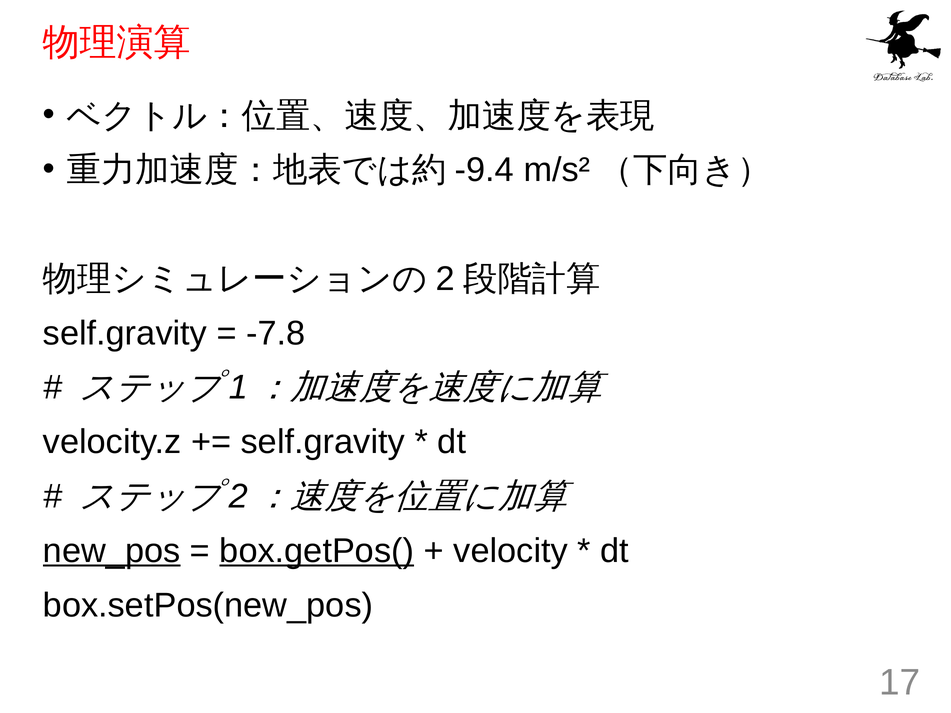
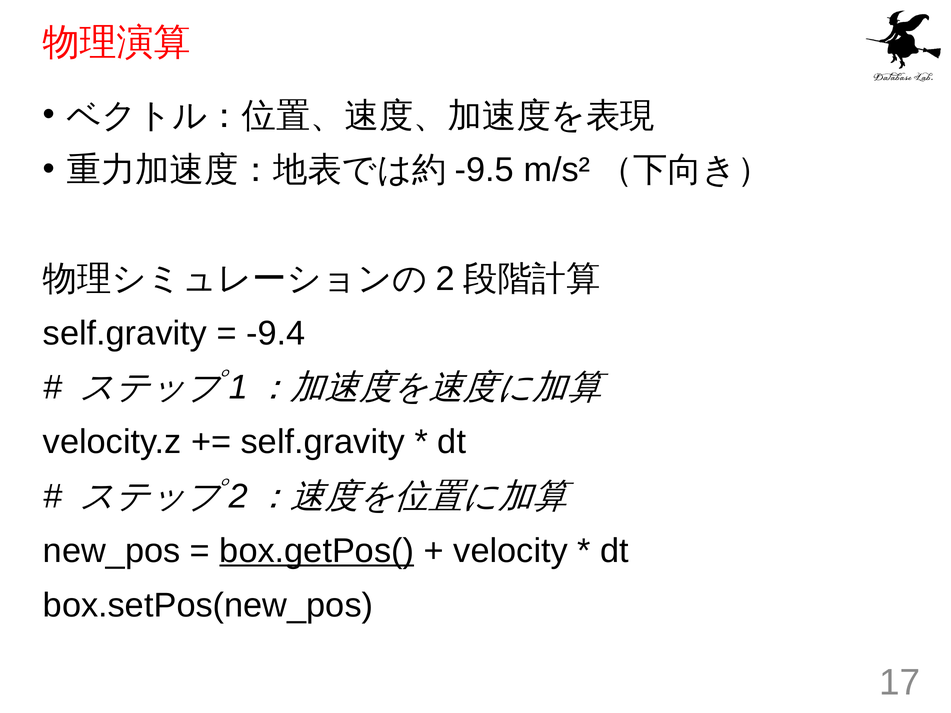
-9.4: -9.4 -> -9.5
-7.8: -7.8 -> -9.4
new_pos underline: present -> none
